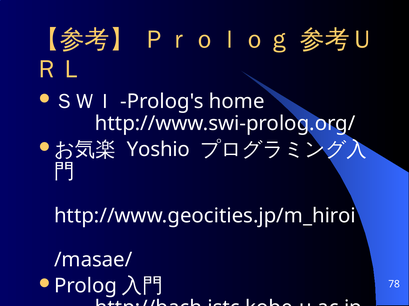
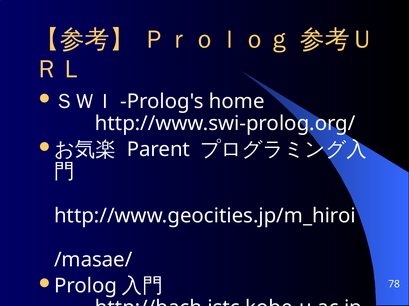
Yoshio: Yoshio -> Parent
